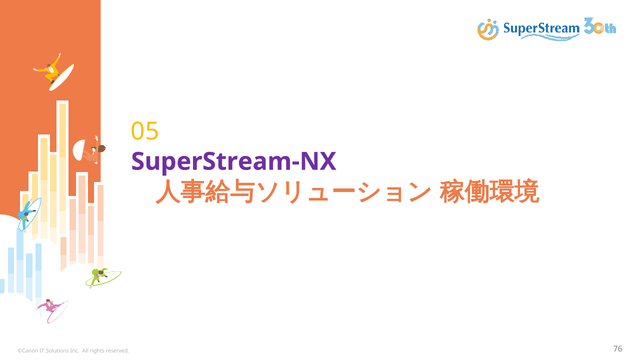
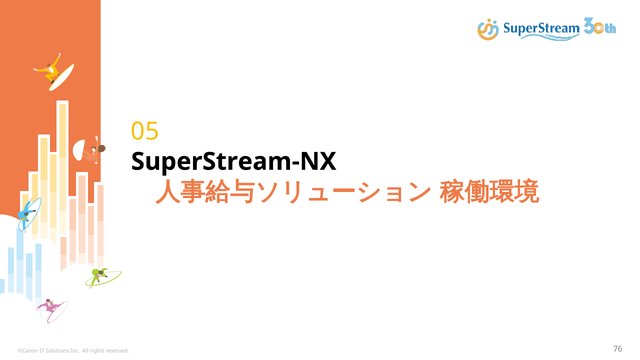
SuperStream-NX colour: purple -> black
